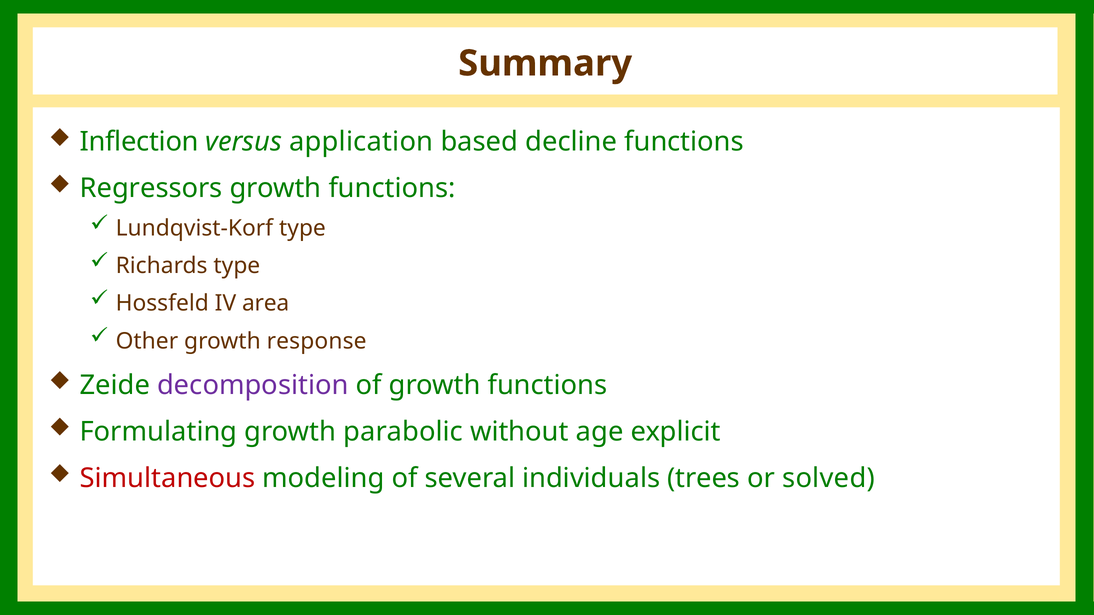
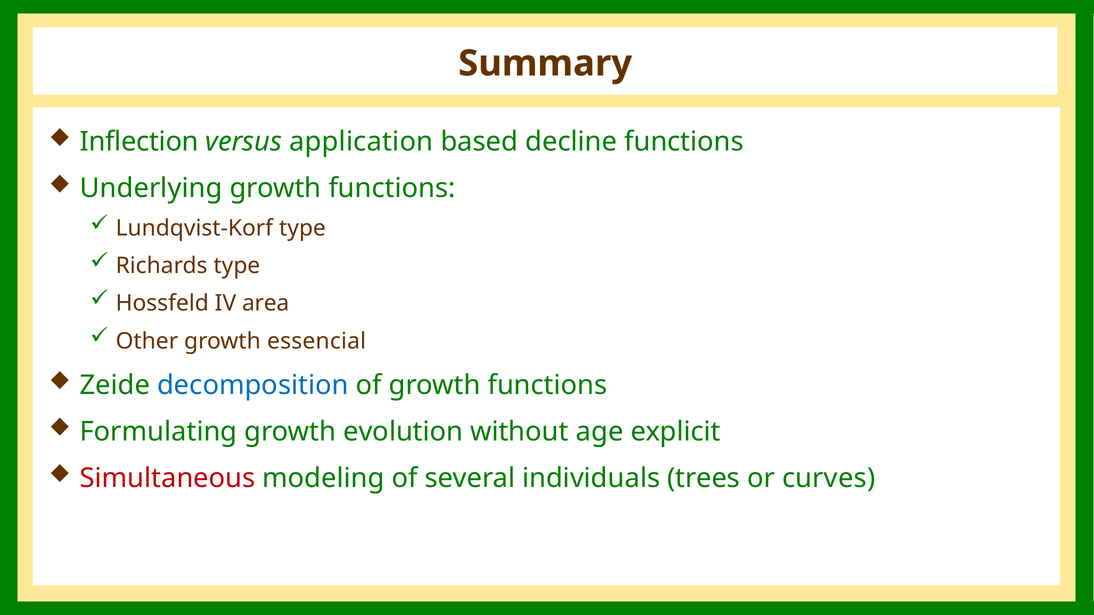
Regressors: Regressors -> Underlying
response: response -> essencial
decomposition colour: purple -> blue
parabolic: parabolic -> evolution
solved: solved -> curves
